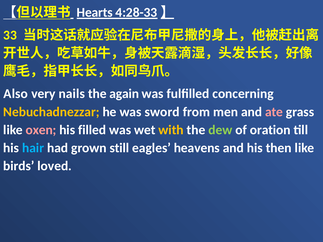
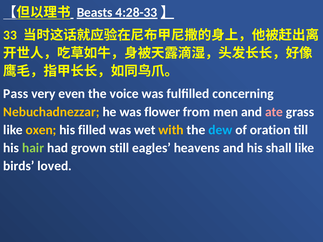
Hearts: Hearts -> Beasts
Also: Also -> Pass
nails: nails -> even
again: again -> voice
sword: sword -> flower
oxen colour: pink -> yellow
dew colour: light green -> light blue
hair colour: light blue -> light green
then: then -> shall
